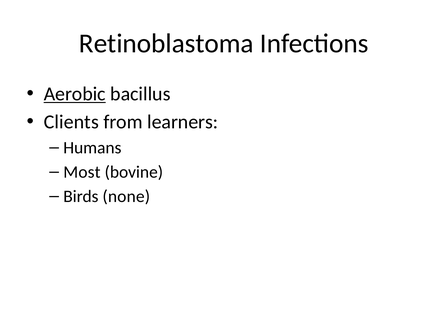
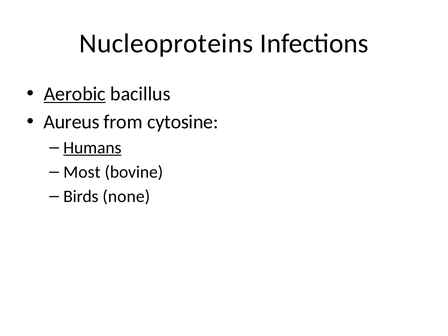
Retinoblastoma: Retinoblastoma -> Nucleoproteins
Clients: Clients -> Aureus
learners: learners -> cytosine
Humans underline: none -> present
